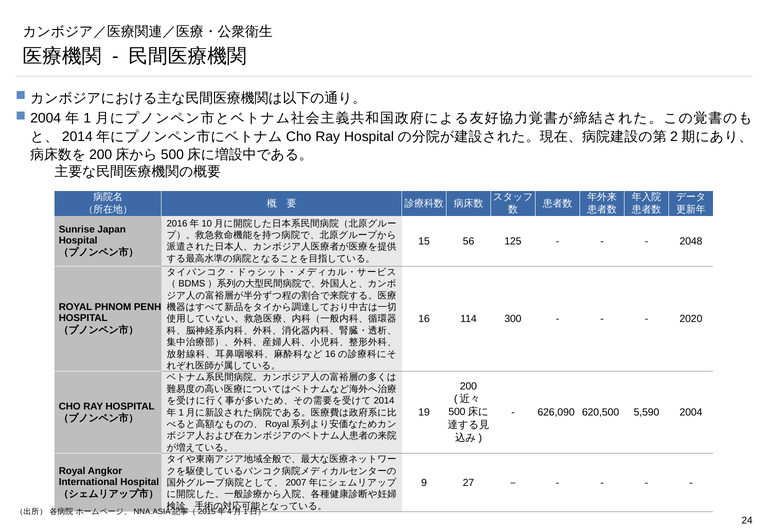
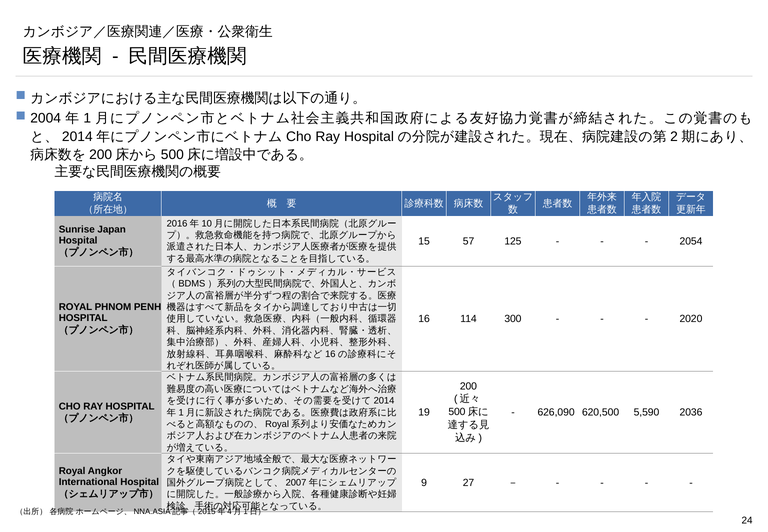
56: 56 -> 57
2048: 2048 -> 2054
5,590 2004: 2004 -> 2036
